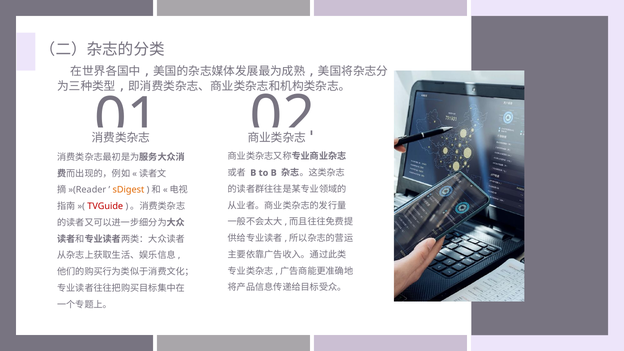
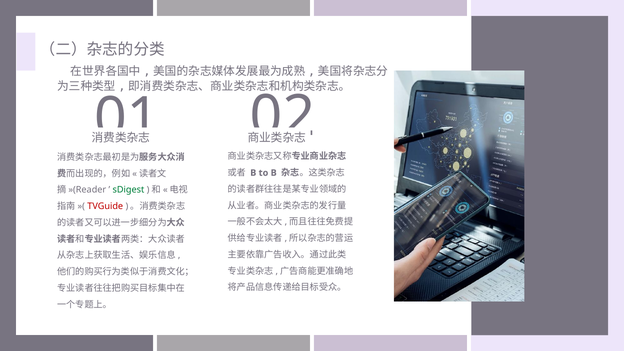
sDigest colour: orange -> green
